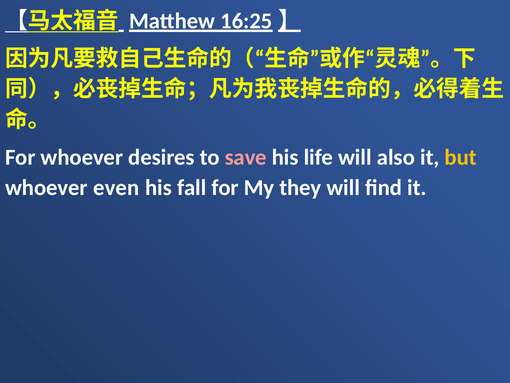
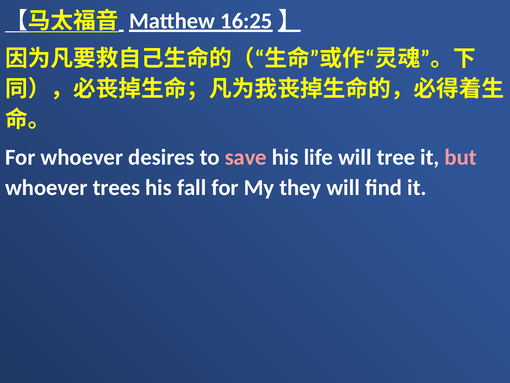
also: also -> tree
but colour: yellow -> pink
even: even -> trees
